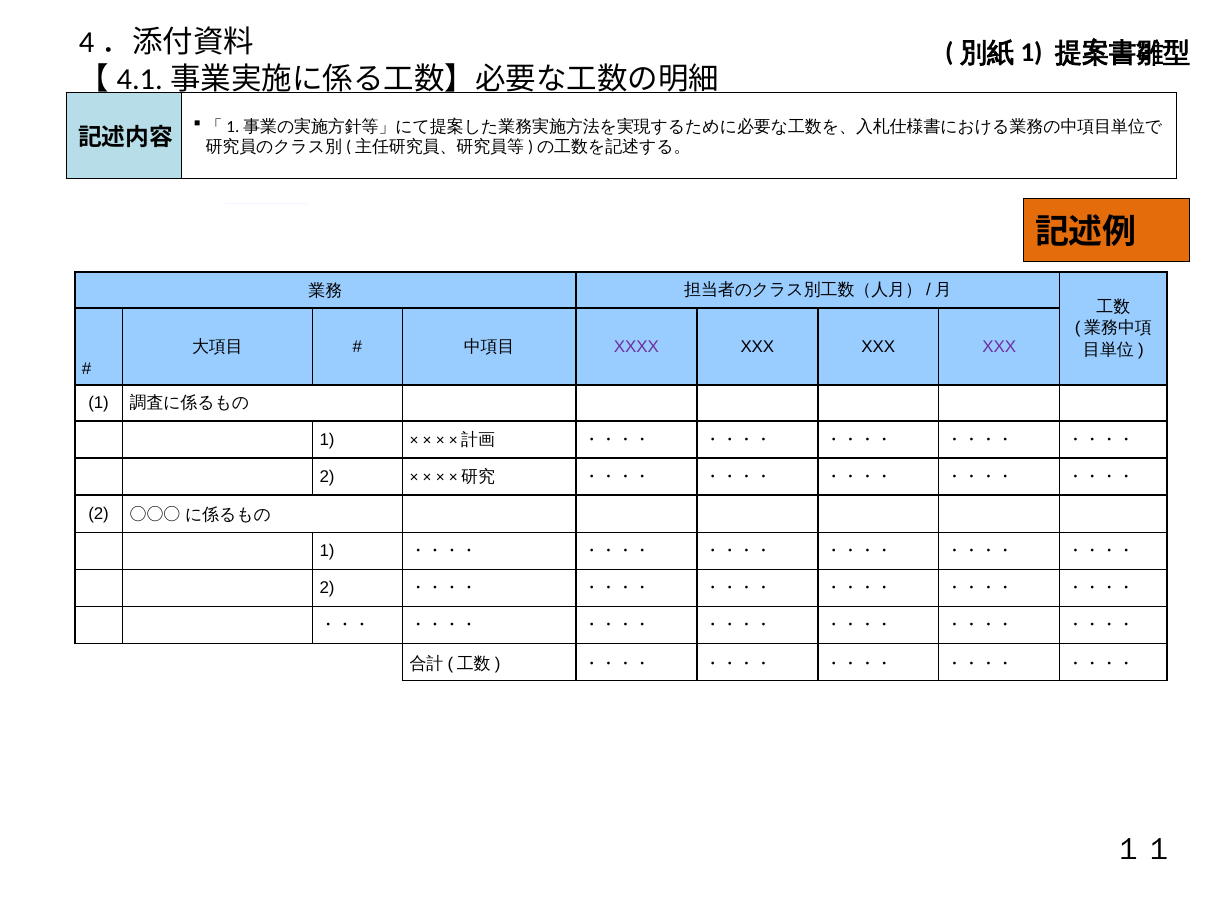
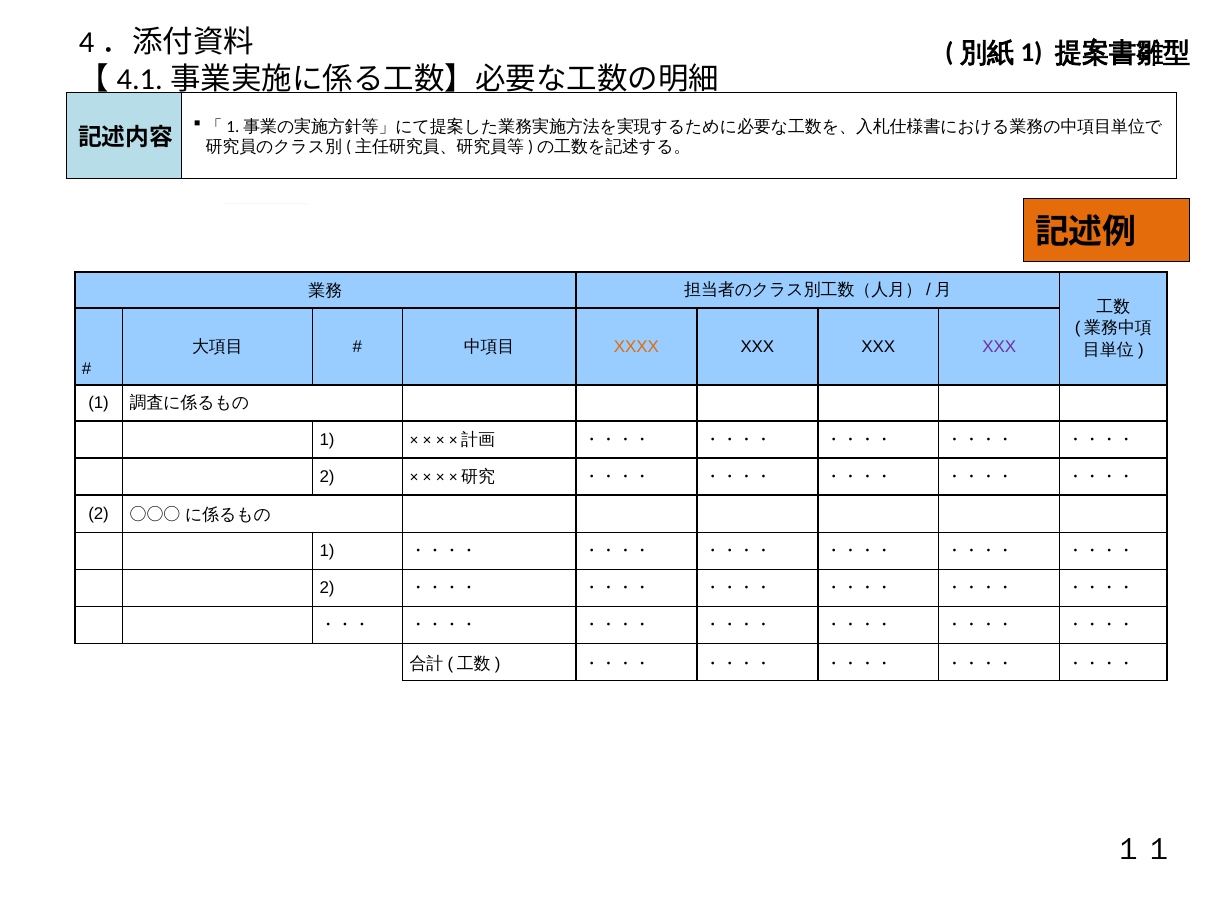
XXXX colour: purple -> orange
